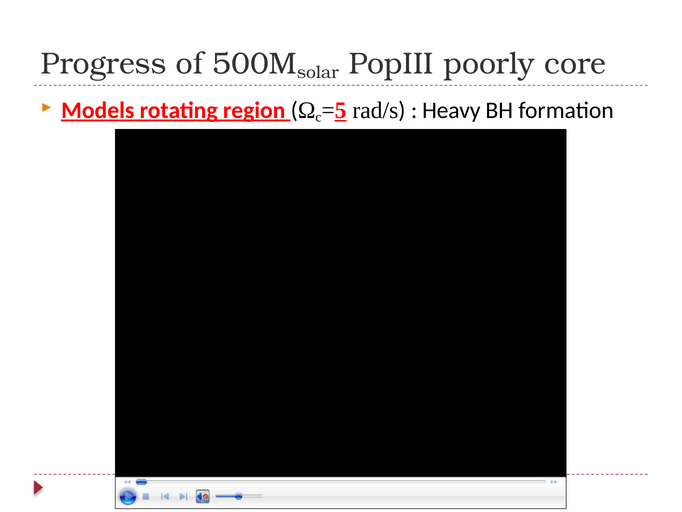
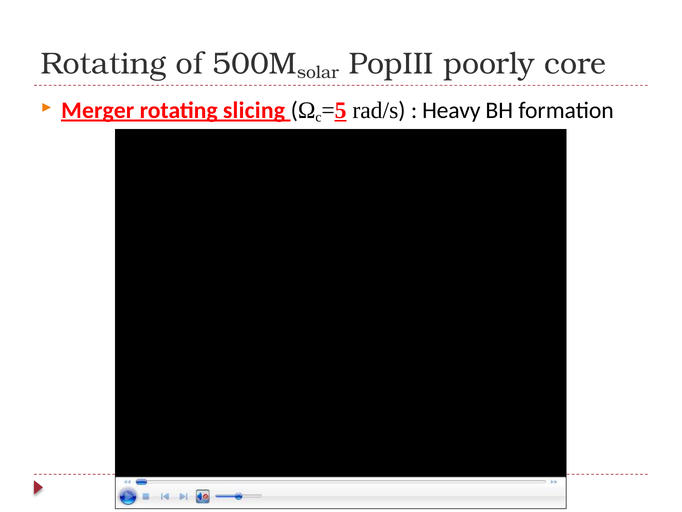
Progress at (104, 64): Progress -> Rotating
Models: Models -> Merger
region: region -> slicing
